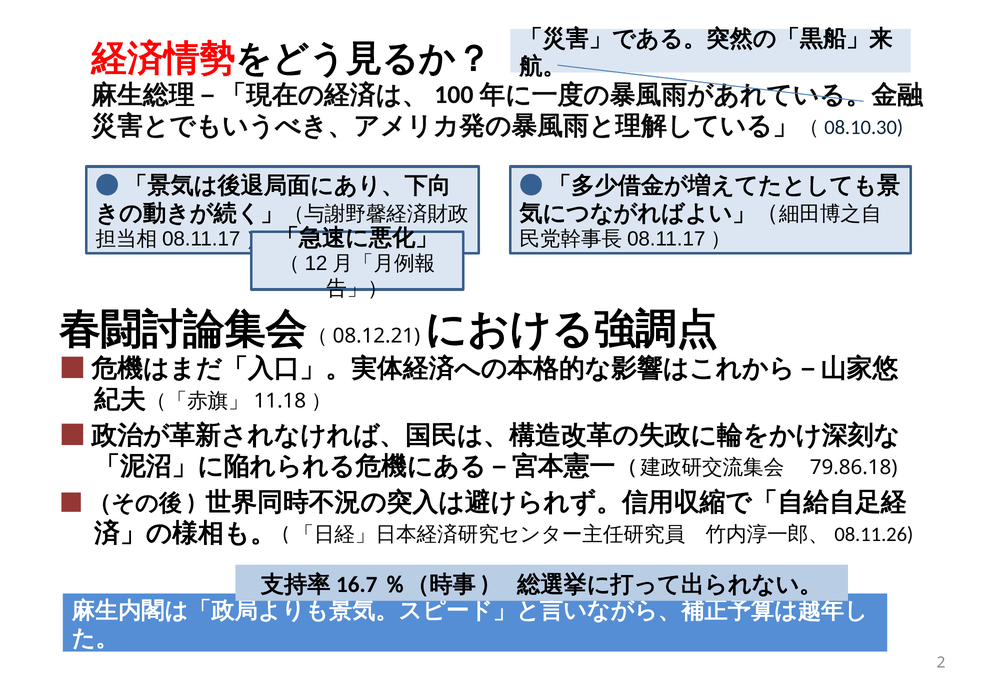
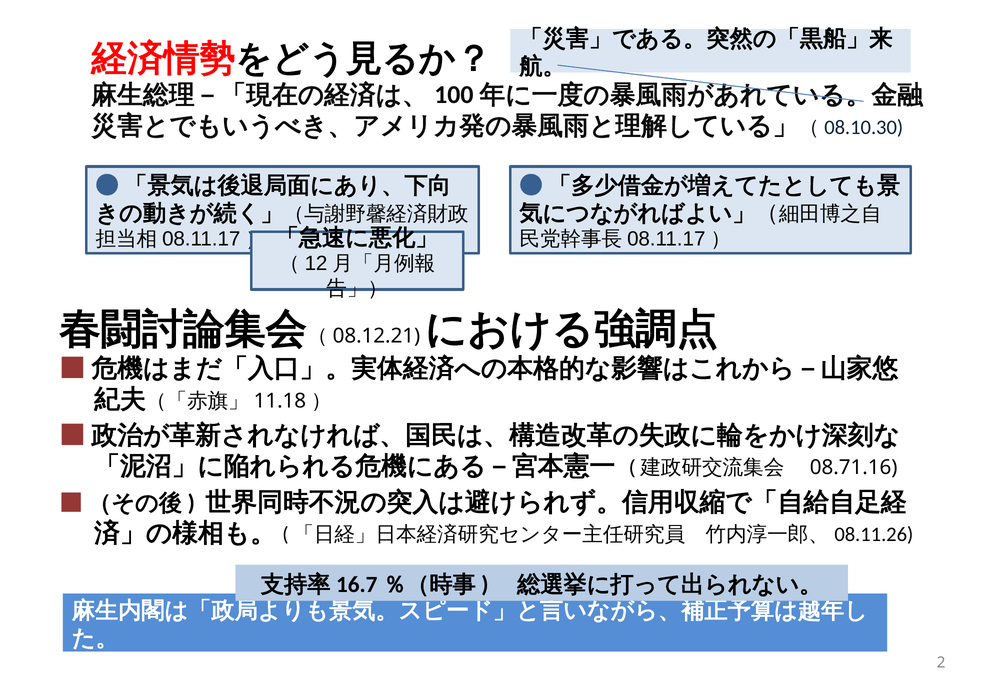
79.86.18: 79.86.18 -> 08.71.16
